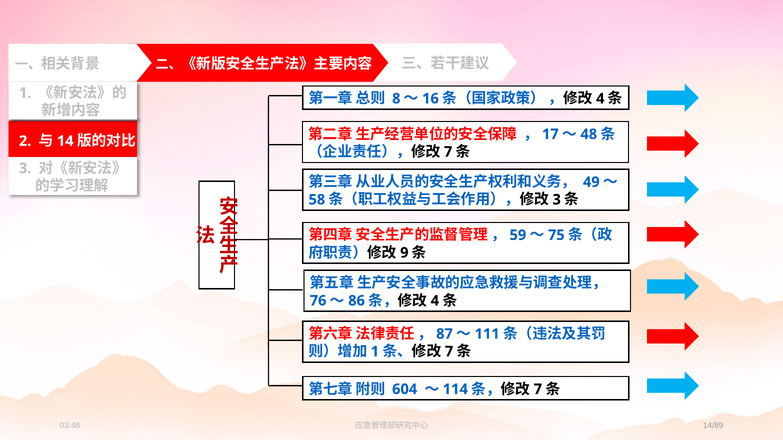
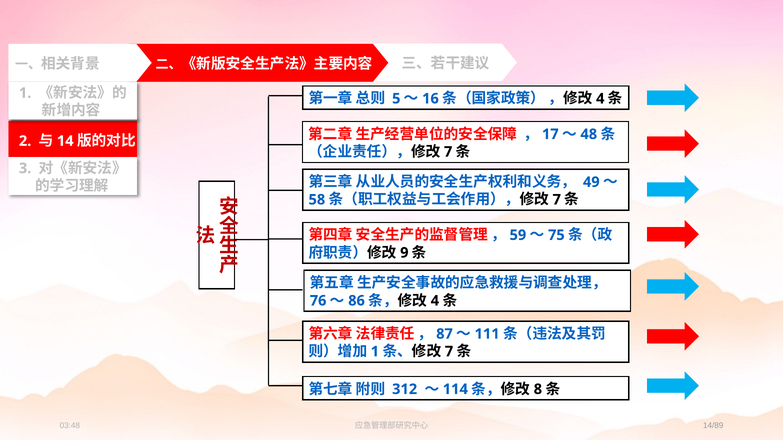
8: 8 -> 5
3 at (557, 200): 3 -> 7
604: 604 -> 312
7 at (538, 390): 7 -> 8
